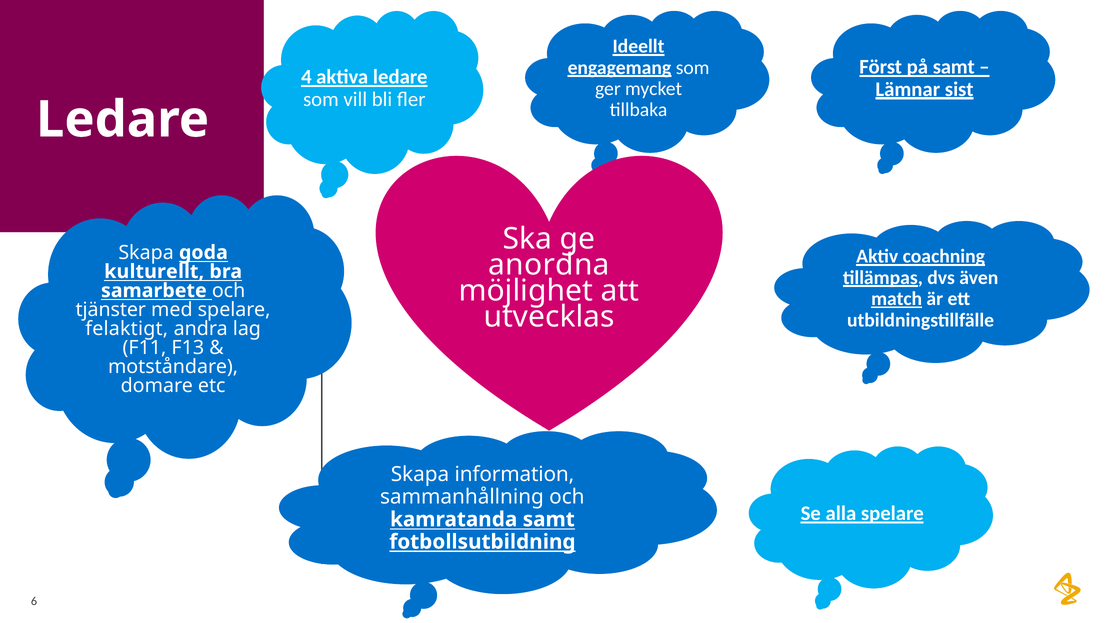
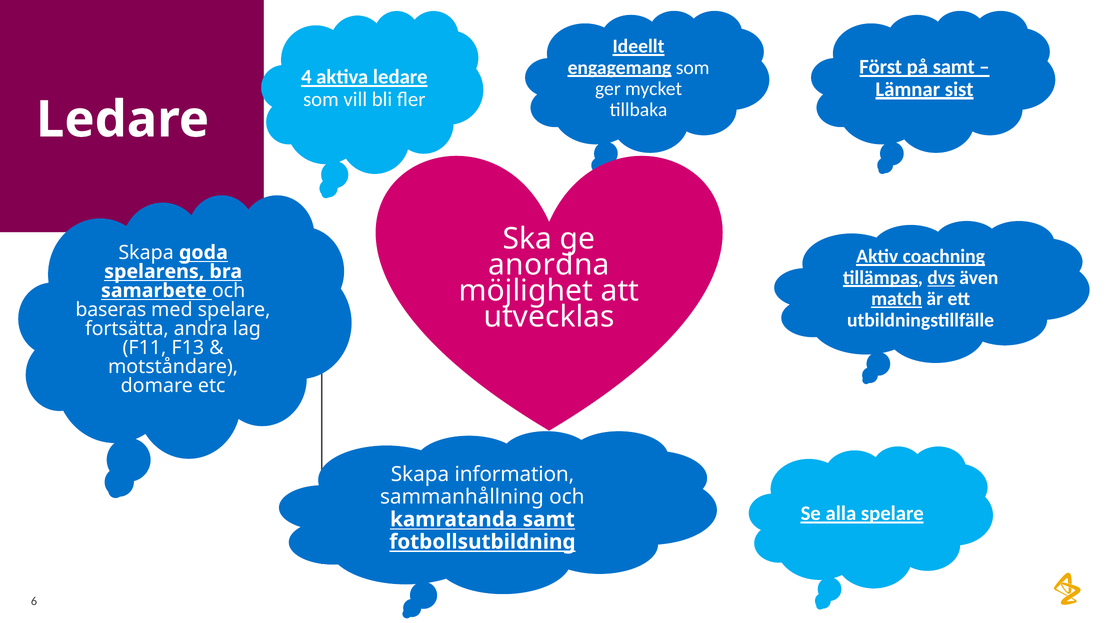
kulturellt: kulturellt -> spelarens
dvs underline: none -> present
tjänster: tjänster -> baseras
felaktigt: felaktigt -> fortsätta
